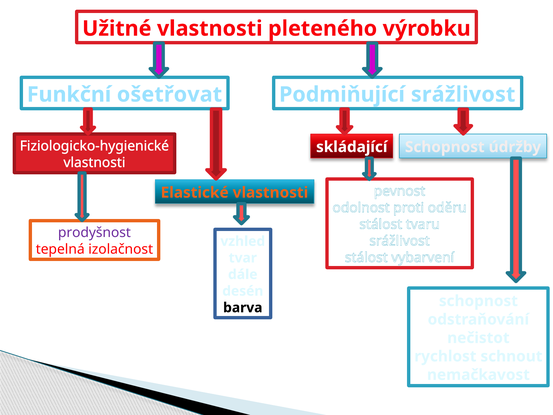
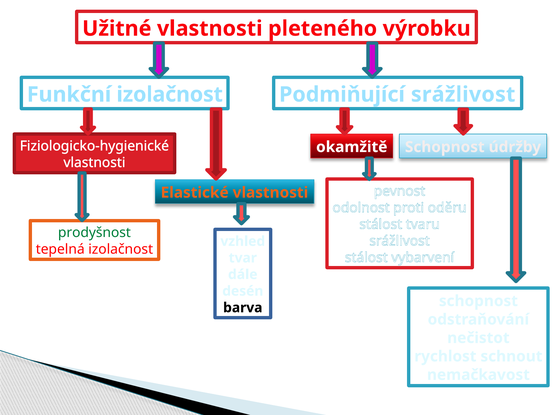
Funkční ošetřovat: ošetřovat -> izolačnost
skládající: skládající -> okamžitě
prodyšnost colour: purple -> green
